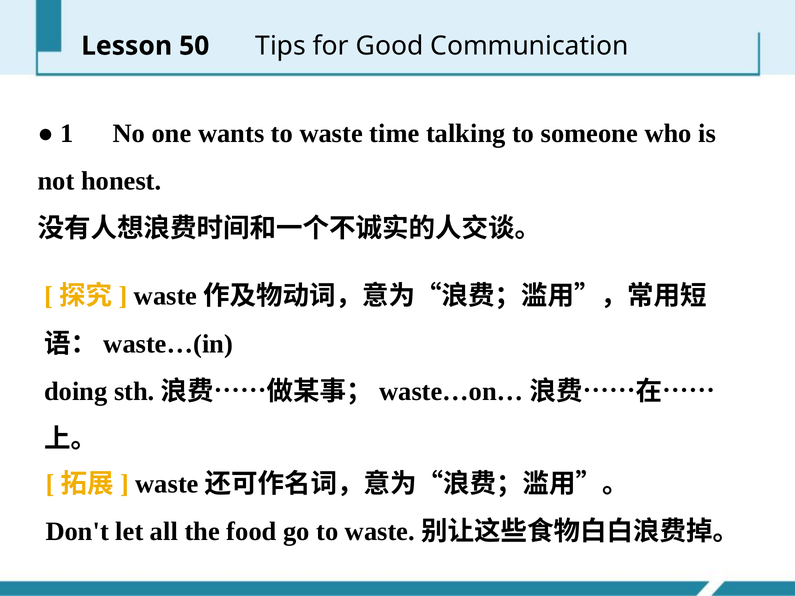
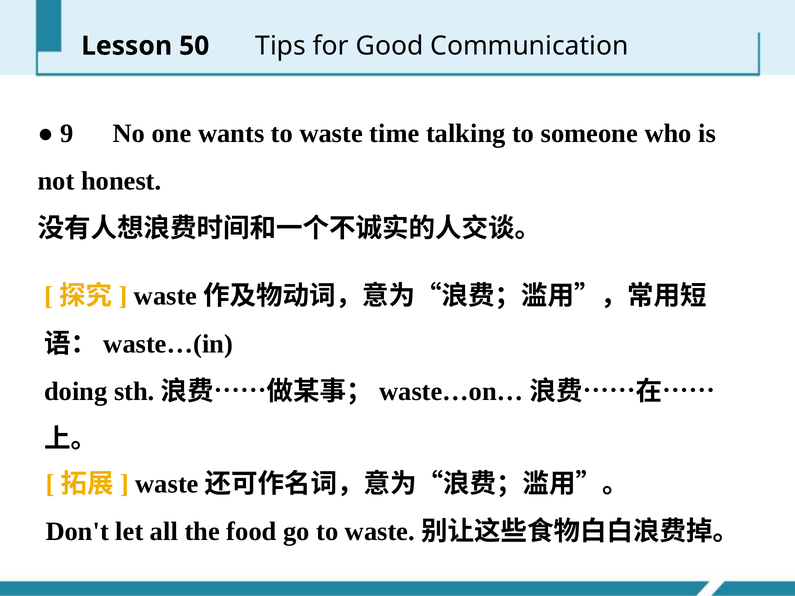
1: 1 -> 9
